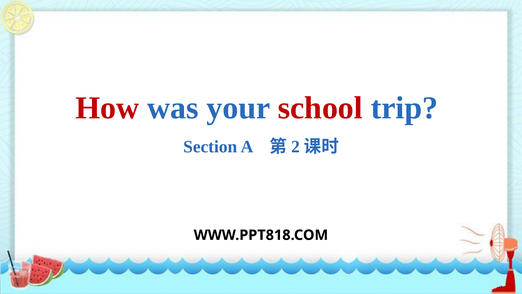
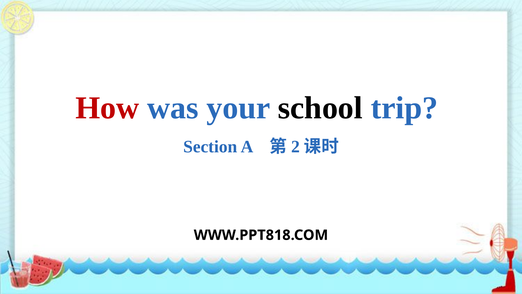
school colour: red -> black
